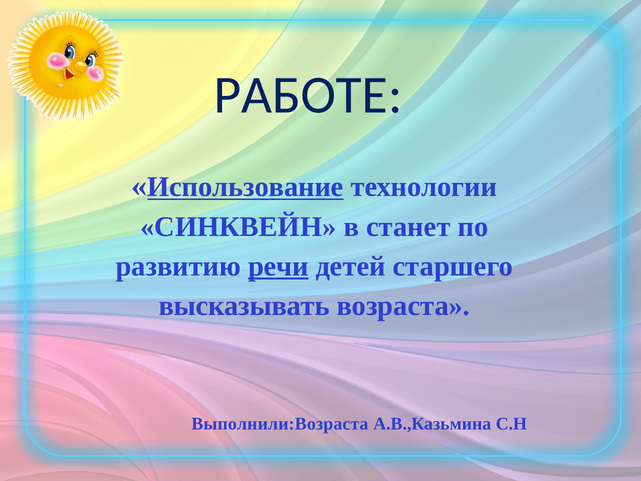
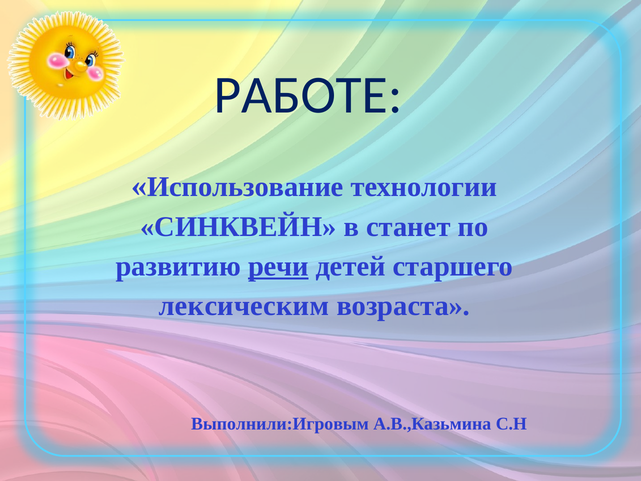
Использование underline: present -> none
высказывать: высказывать -> лексическим
Выполнили:Возраста: Выполнили:Возраста -> Выполнили:Игровым
